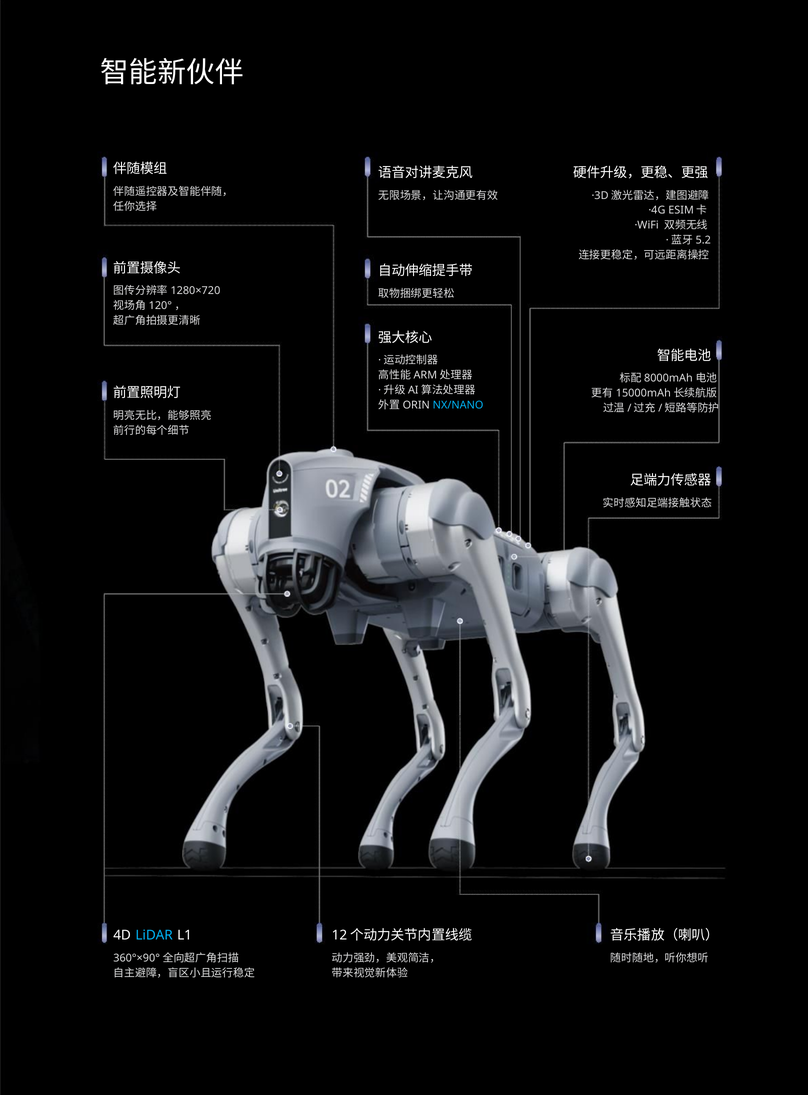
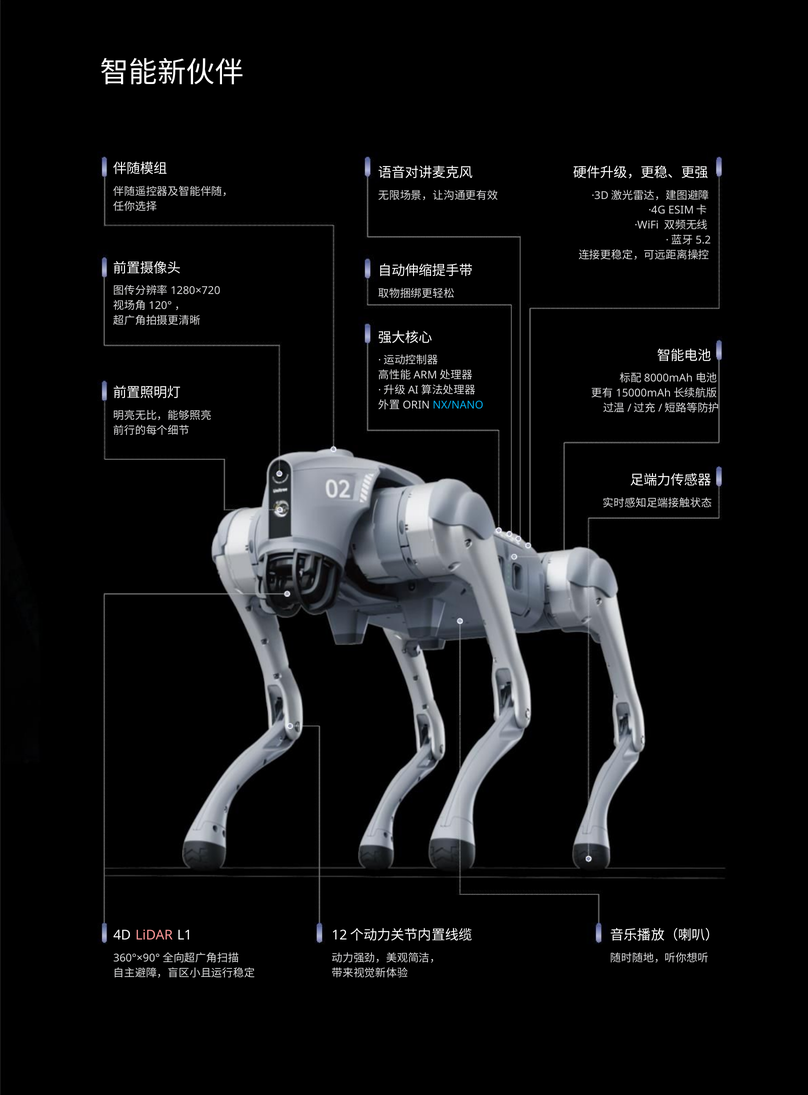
LiDAR colour: light blue -> pink
